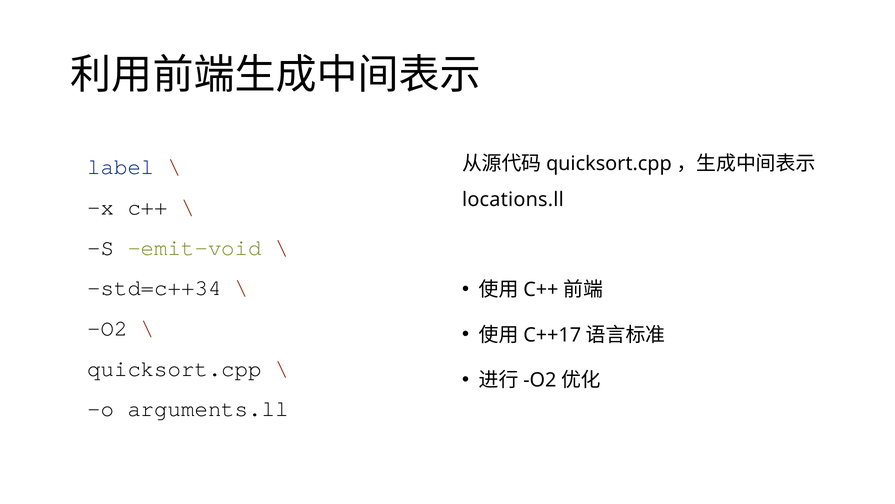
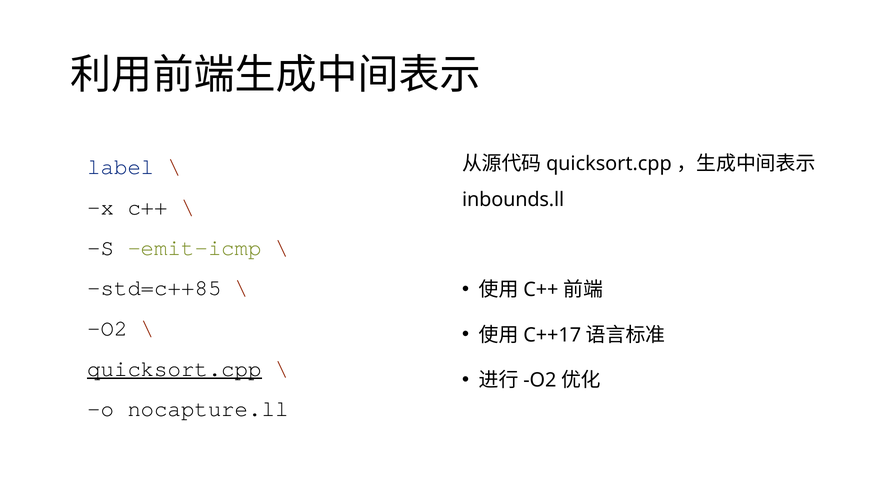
locations.ll: locations.ll -> inbounds.ll
emit-void: emit-void -> emit-icmp
std=c++34: std=c++34 -> std=c++85
quicksort.cpp underline: none -> present
arguments.ll: arguments.ll -> nocapture.ll
